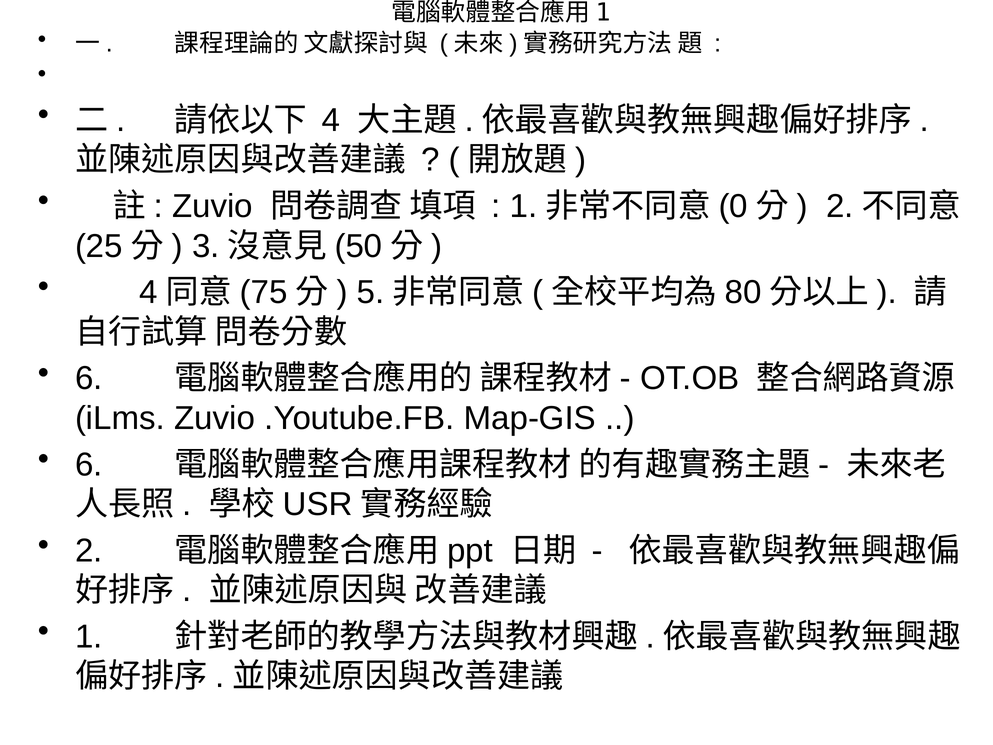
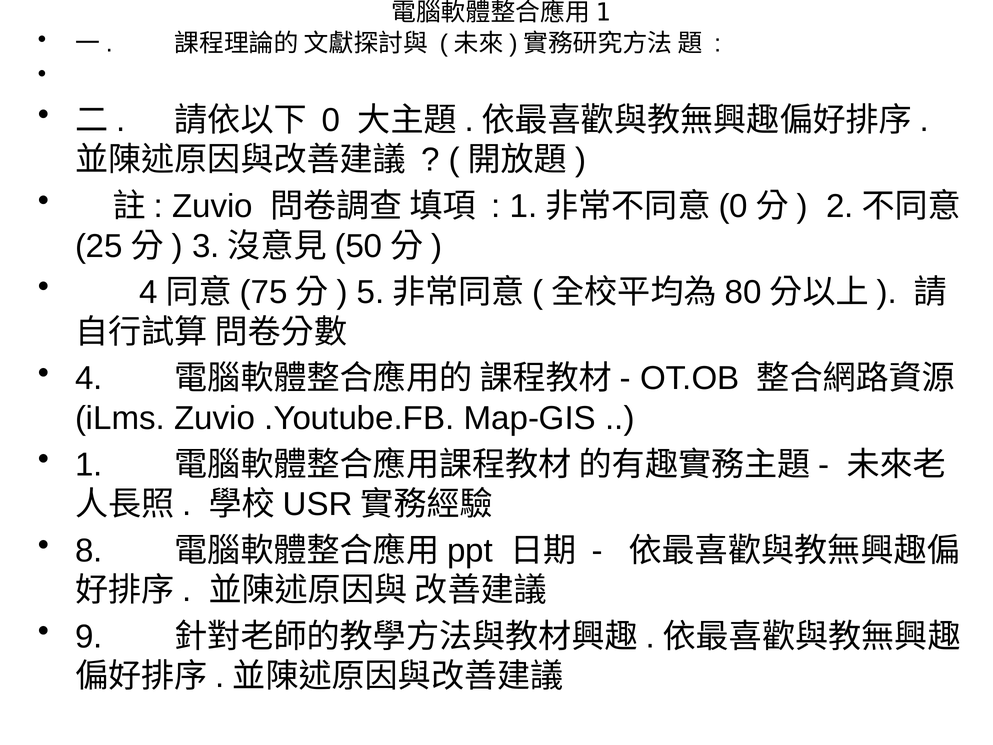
4: 4 -> 0
6 at (89, 378): 6 -> 4
6 at (89, 464): 6 -> 1
2: 2 -> 8
1: 1 -> 9
